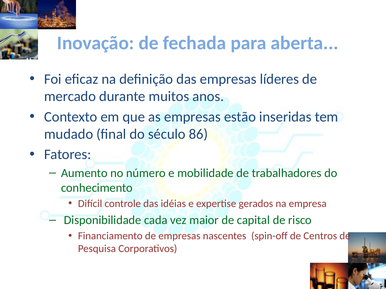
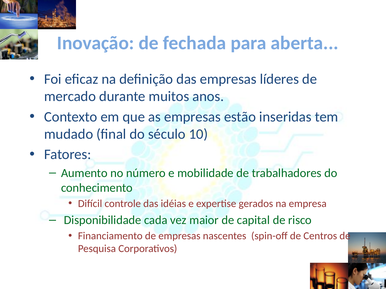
86: 86 -> 10
